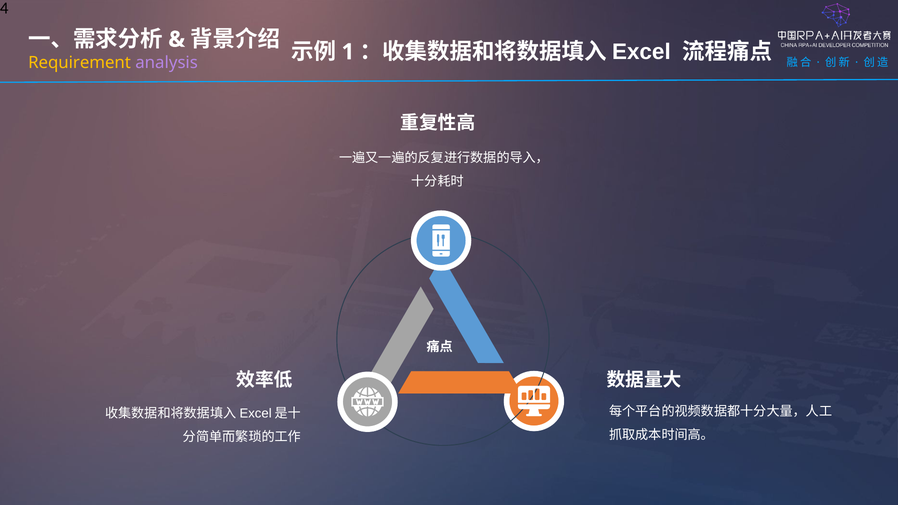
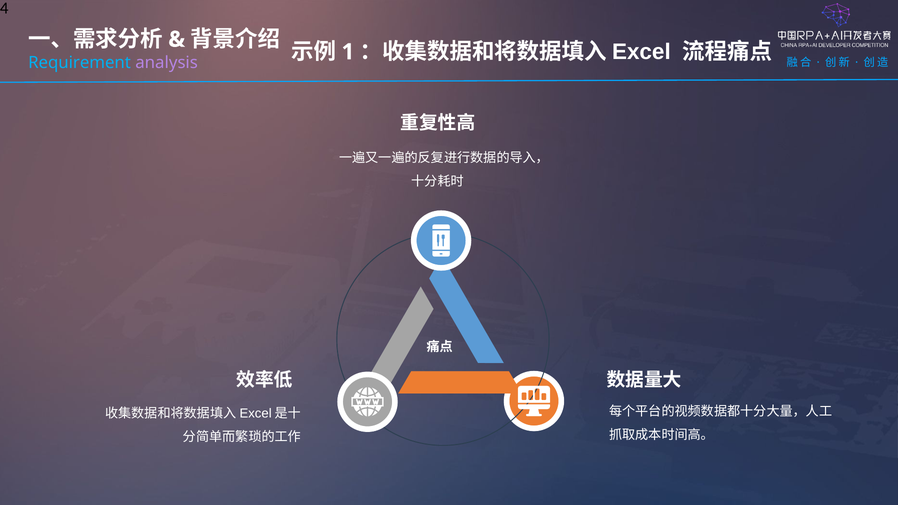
Requirement colour: yellow -> light blue
